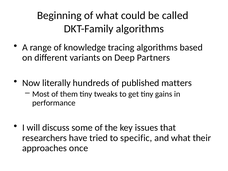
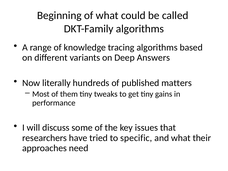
Partners: Partners -> Answers
once: once -> need
